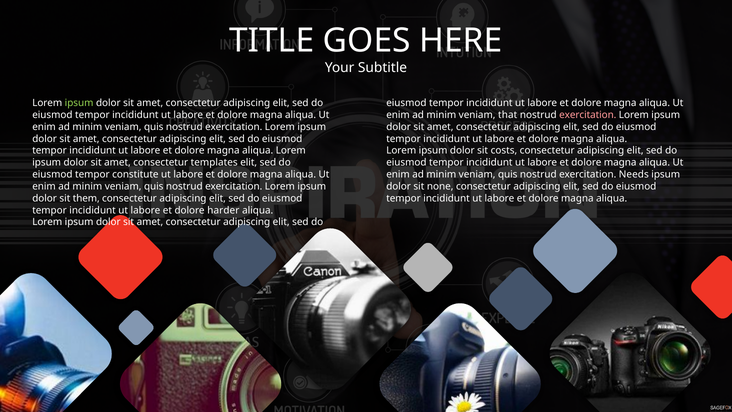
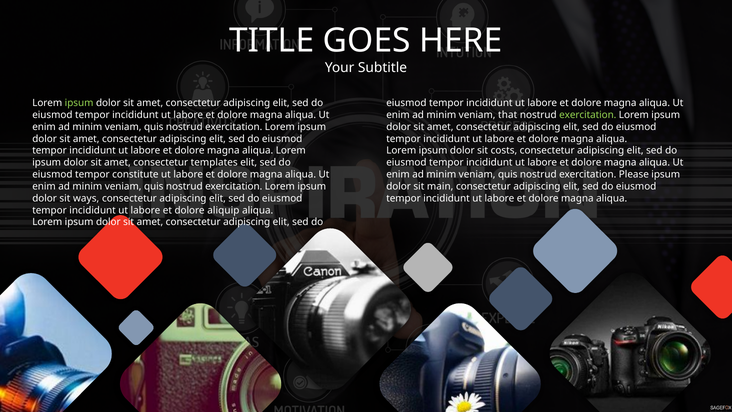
exercitation at (588, 115) colour: pink -> light green
Needs: Needs -> Please
none: none -> main
them: them -> ways
harder: harder -> aliquip
